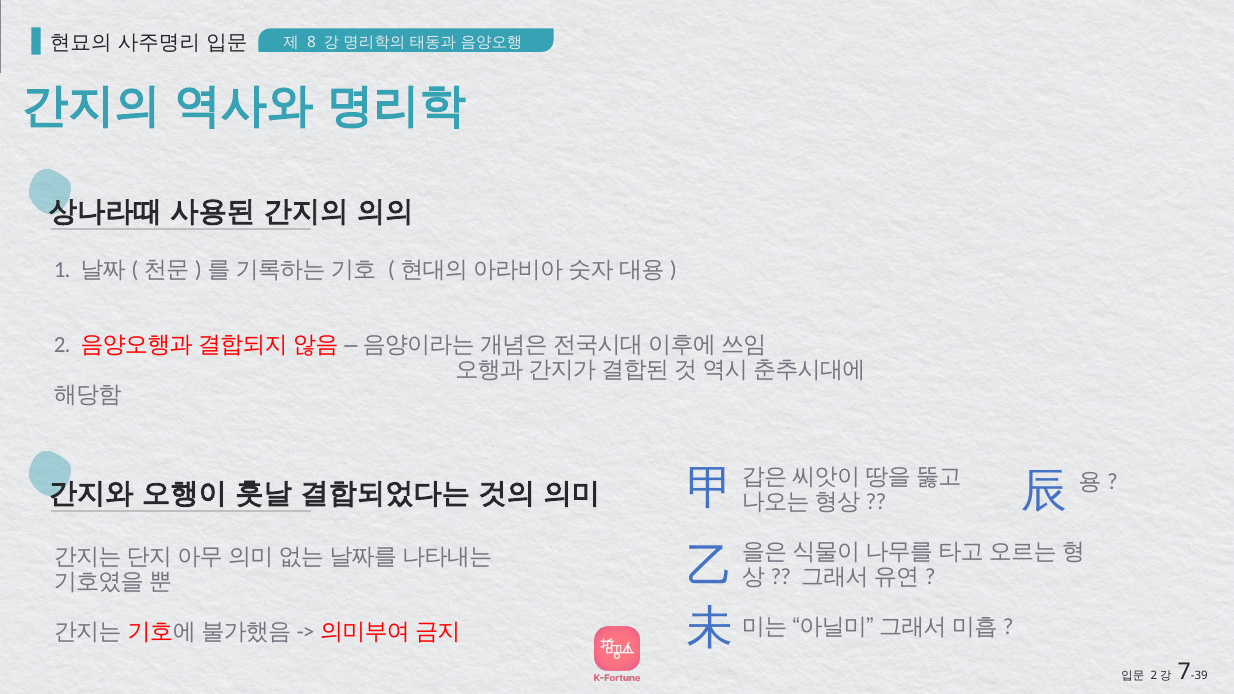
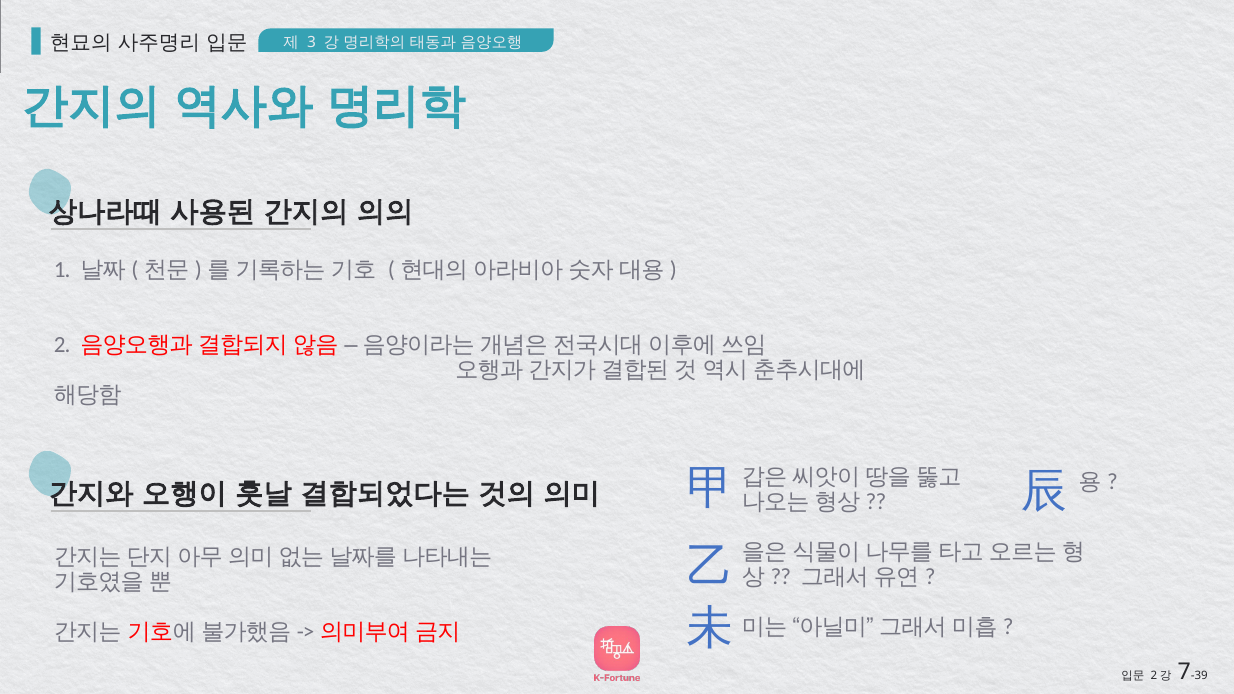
8: 8 -> 3
